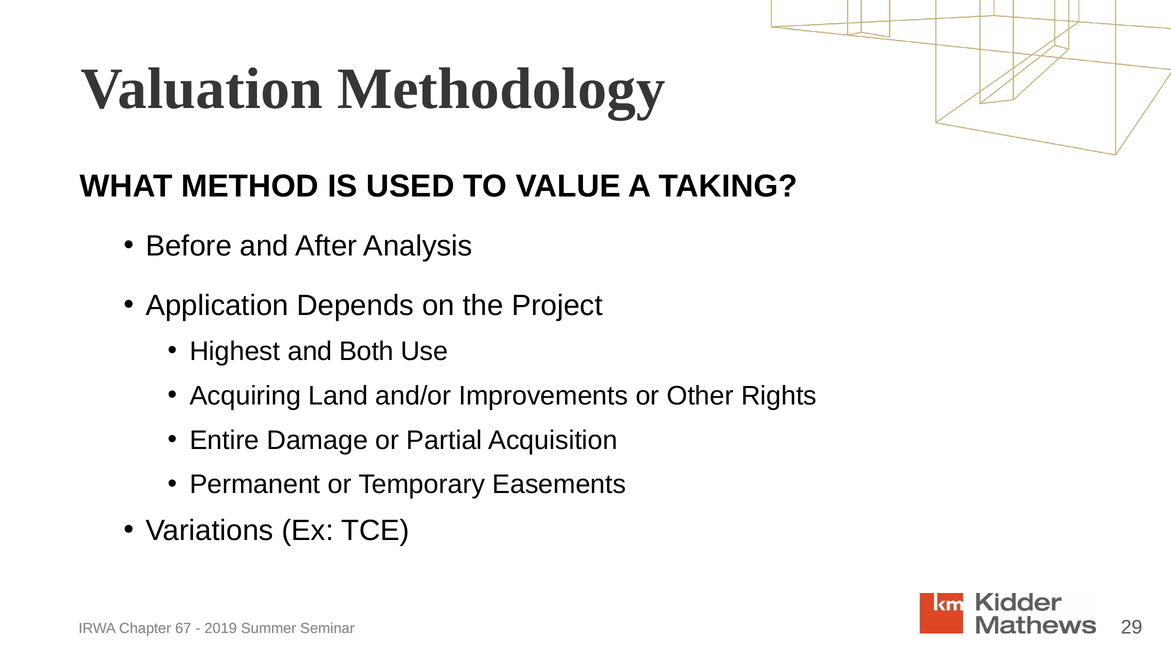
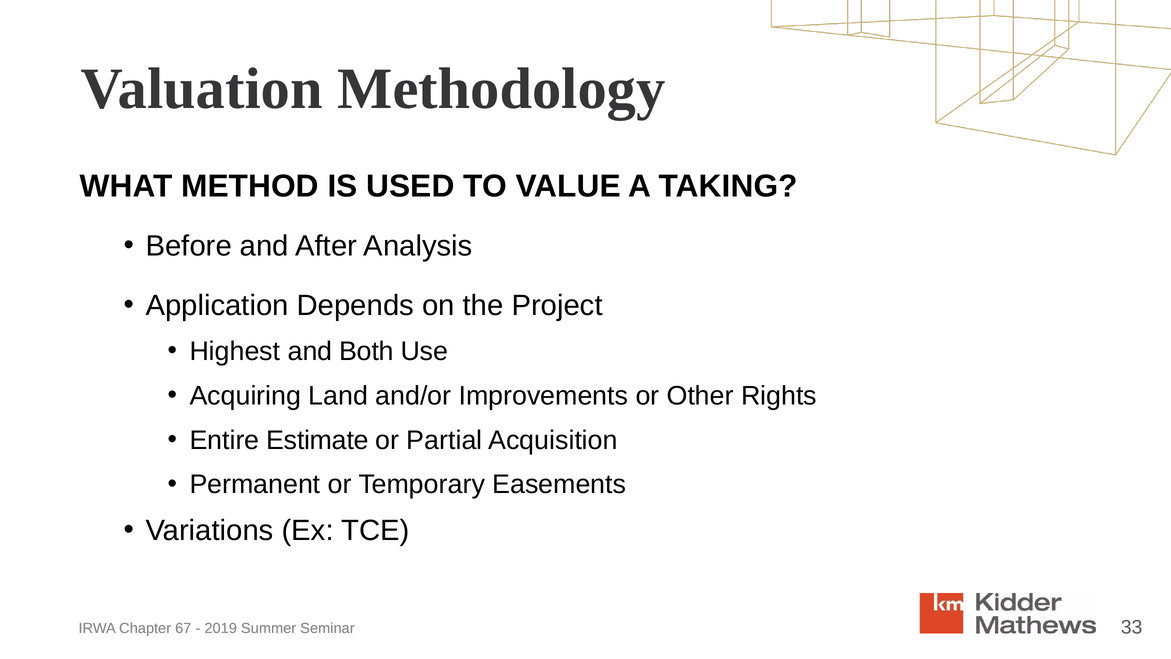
Damage: Damage -> Estimate
29: 29 -> 33
